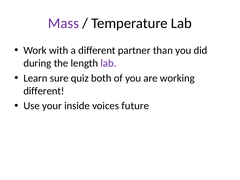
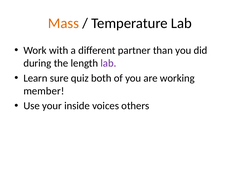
Mass colour: purple -> orange
different at (44, 91): different -> member
future: future -> others
